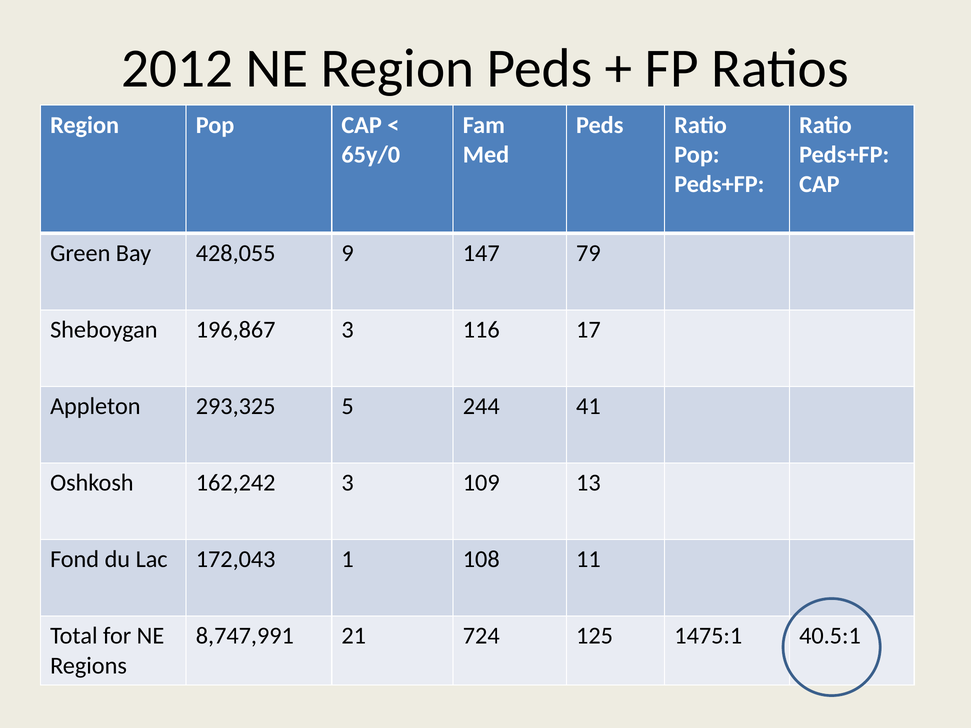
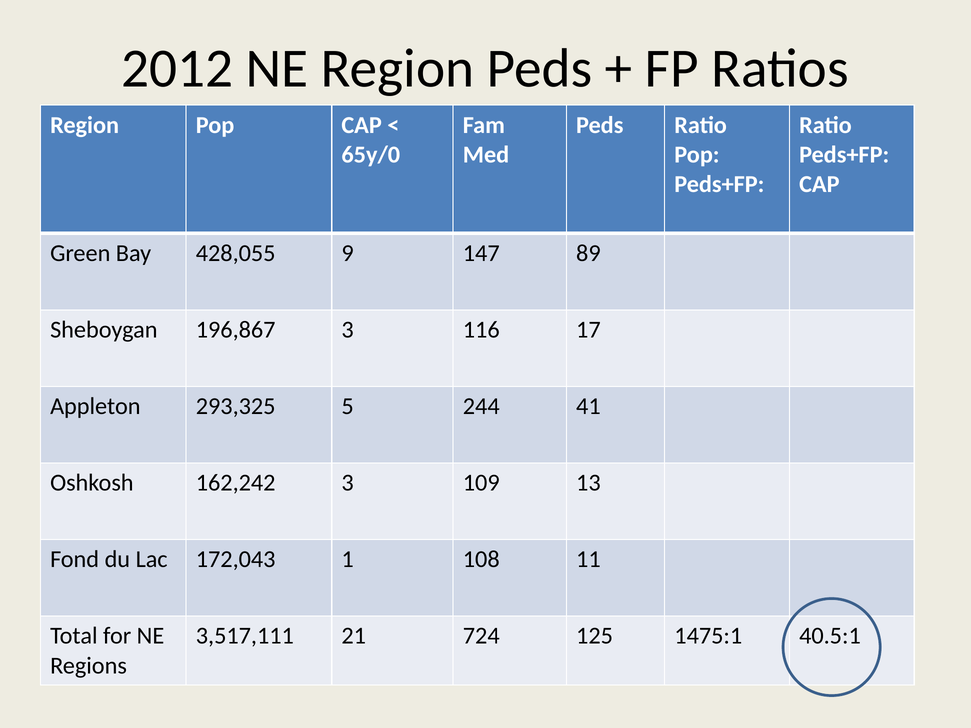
79: 79 -> 89
8,747,991: 8,747,991 -> 3,517,111
